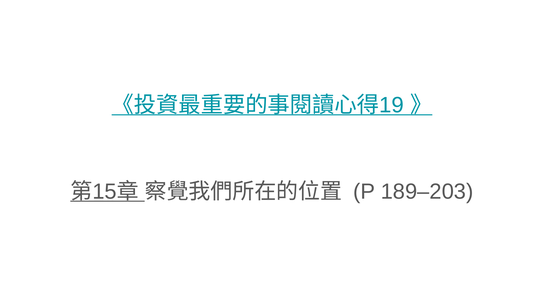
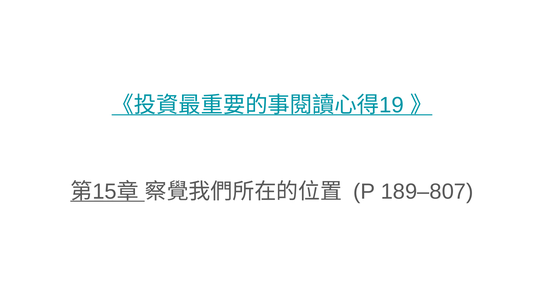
189–203: 189–203 -> 189–807
